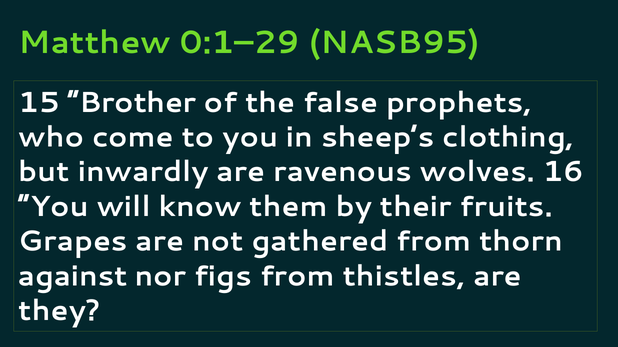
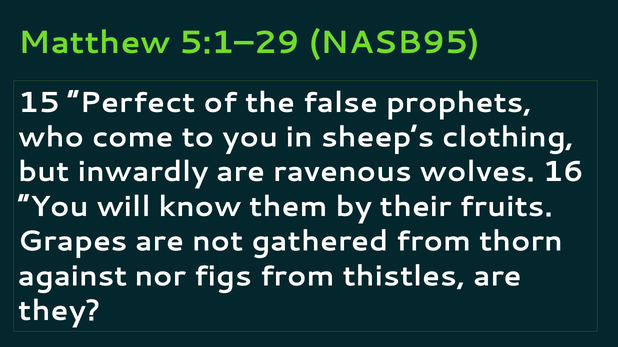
0:1–29: 0:1–29 -> 5:1–29
Brother: Brother -> Perfect
